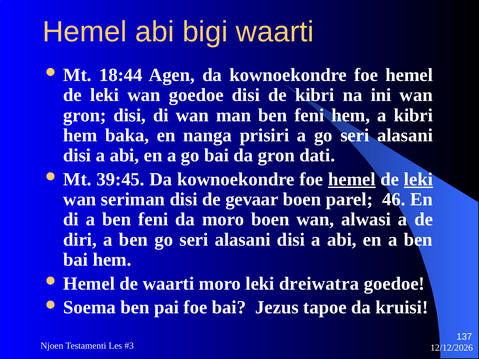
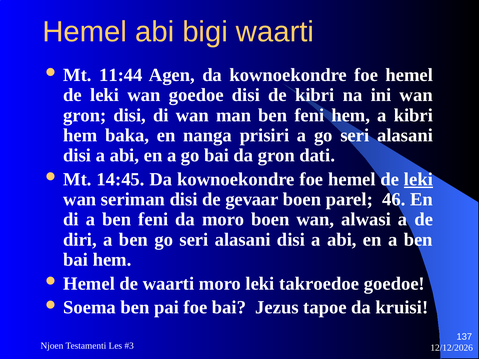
18:44: 18:44 -> 11:44
39:45: 39:45 -> 14:45
hemel at (352, 179) underline: present -> none
dreiwatra: dreiwatra -> takroedoe
